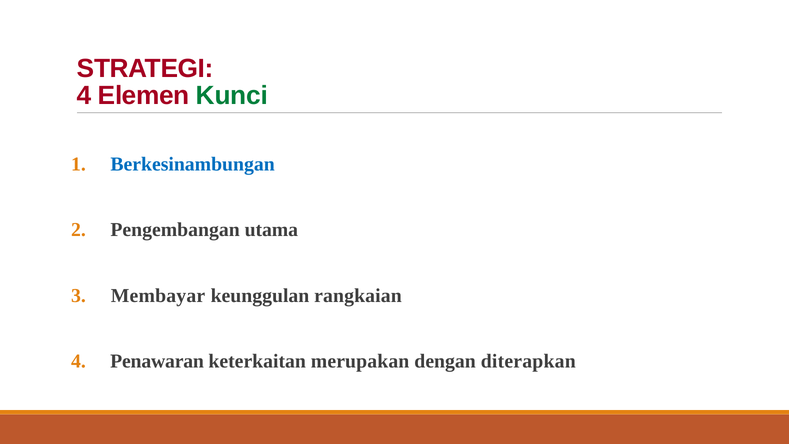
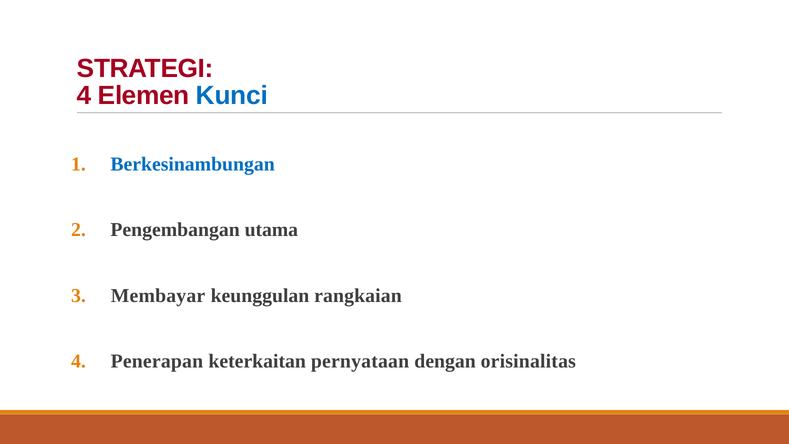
Kunci colour: green -> blue
Penawaran: Penawaran -> Penerapan
merupakan: merupakan -> pernyataan
diterapkan: diterapkan -> orisinalitas
